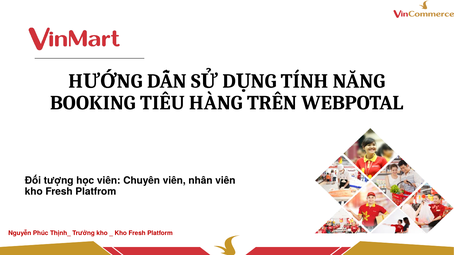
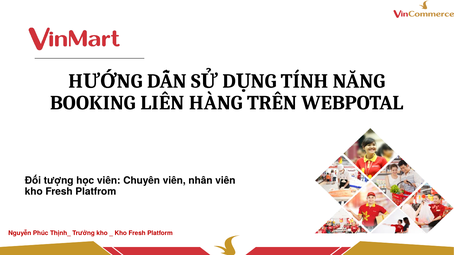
TIÊU: TIÊU -> LIÊN
